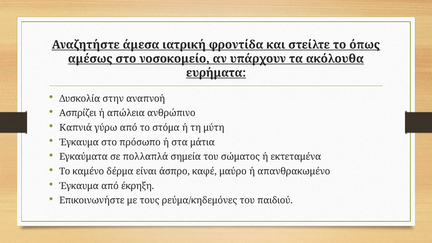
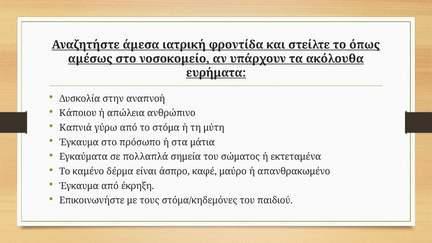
Ασπρίζει: Ασπρίζει -> Κάποιου
ρεύμα/κηδεμόνες: ρεύμα/κηδεμόνες -> στόμα/κηδεμόνες
